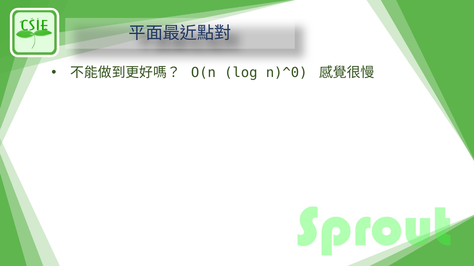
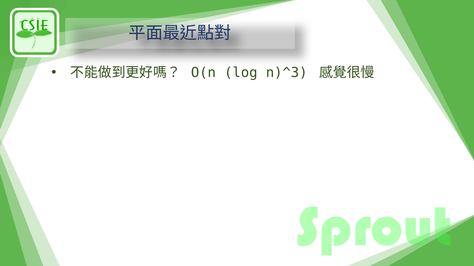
n)^0: n)^0 -> n)^3
